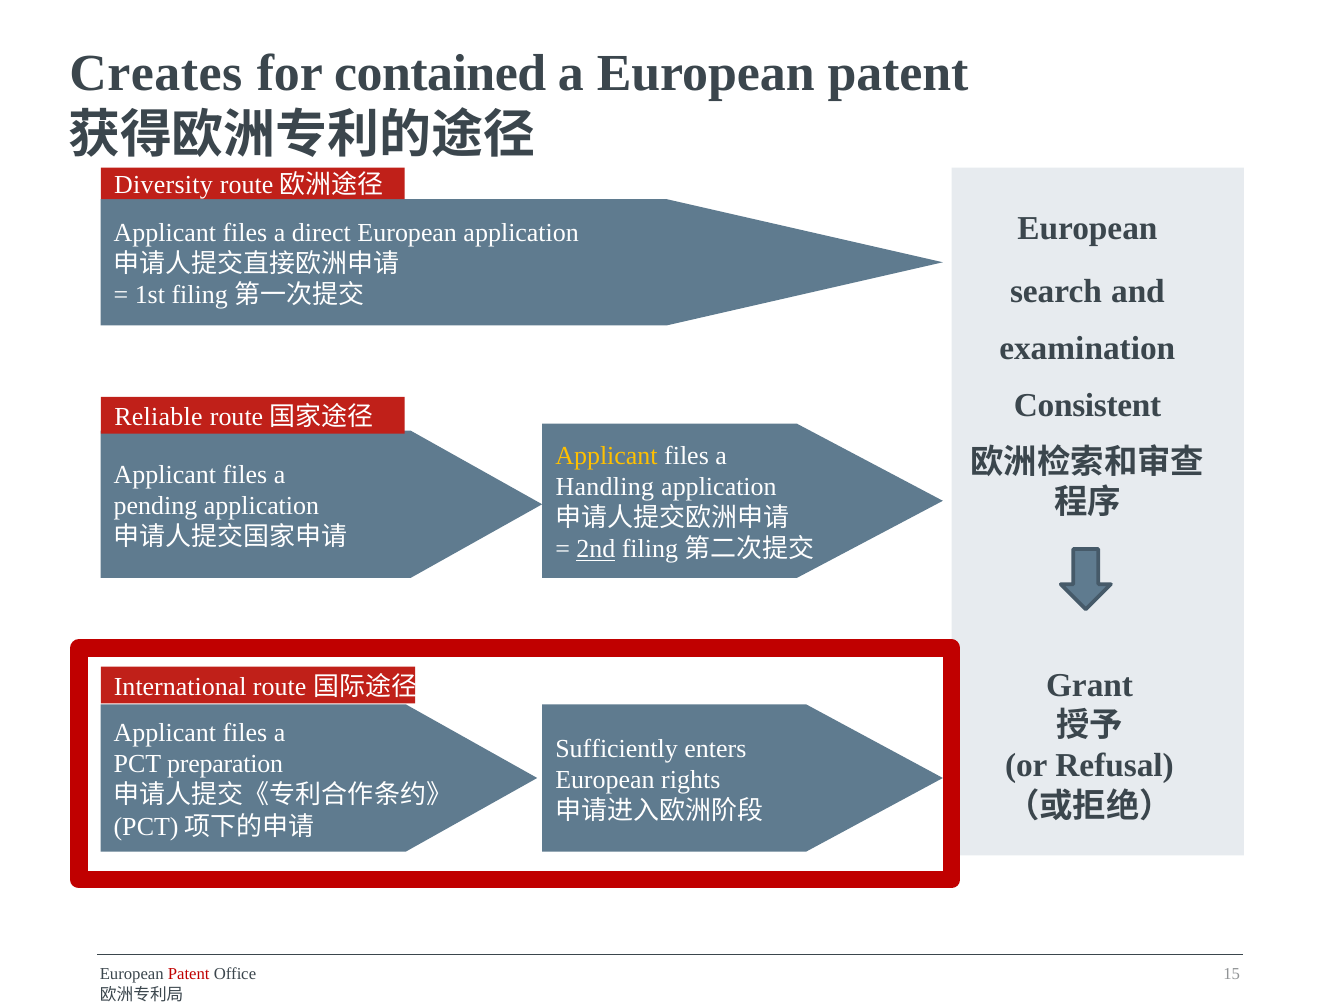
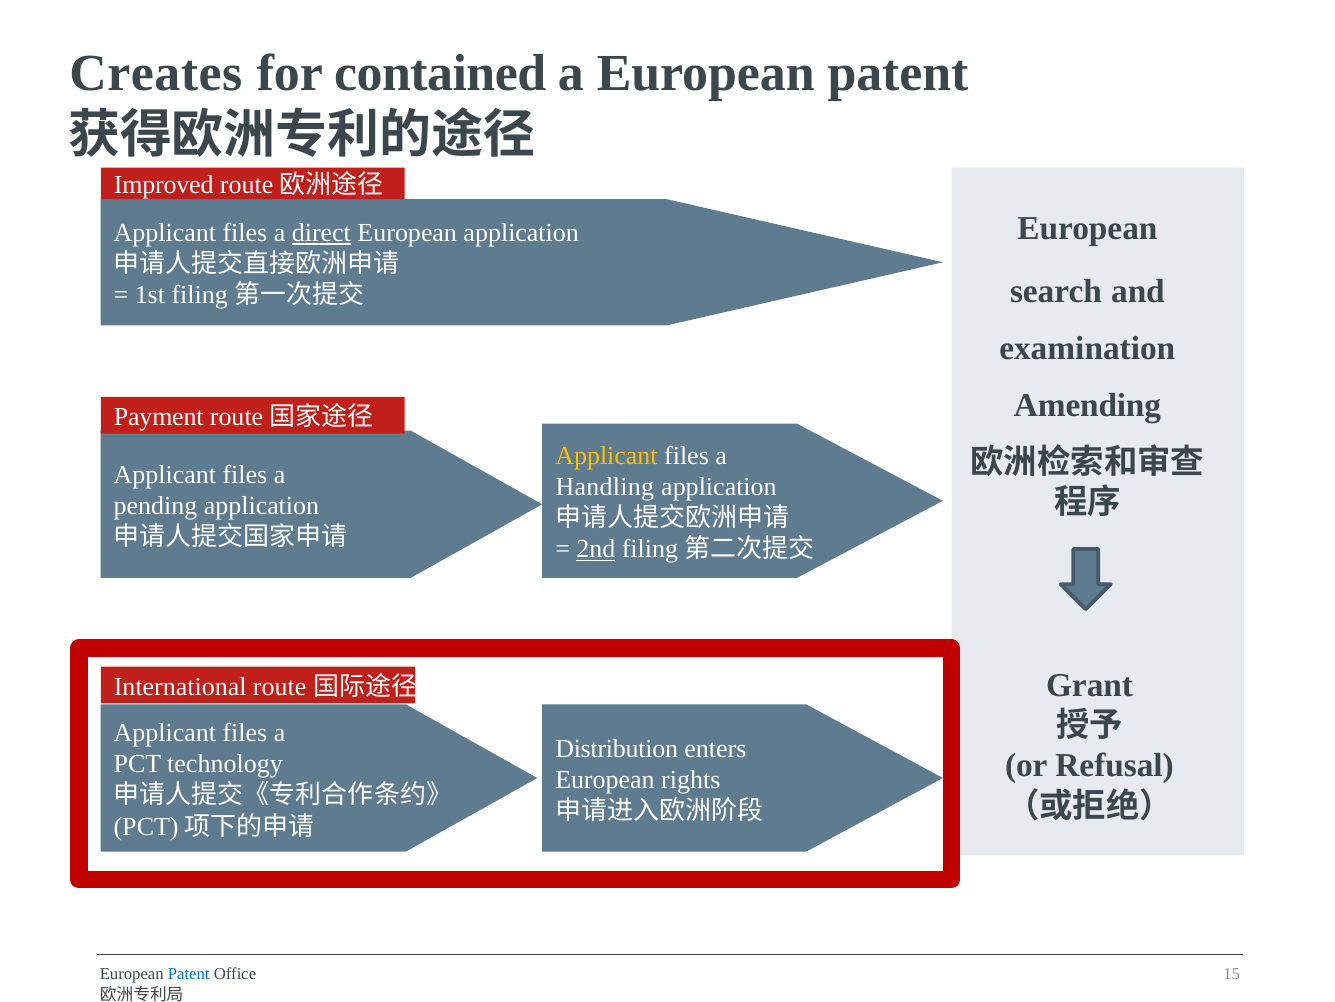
Diversity: Diversity -> Improved
direct underline: none -> present
Consistent: Consistent -> Amending
Reliable: Reliable -> Payment
Sufficiently: Sufficiently -> Distribution
preparation: preparation -> technology
Patent at (189, 974) colour: red -> blue
